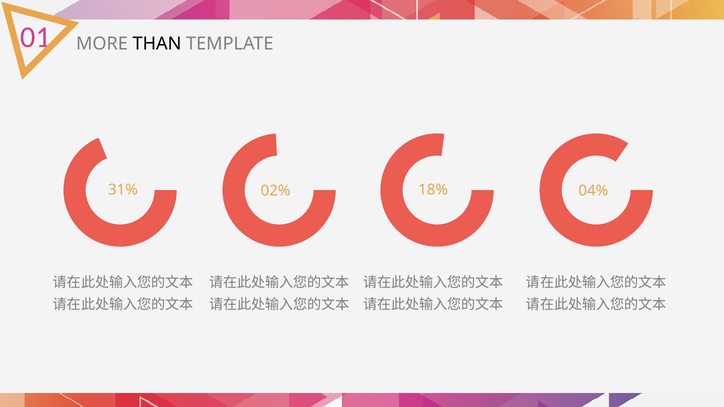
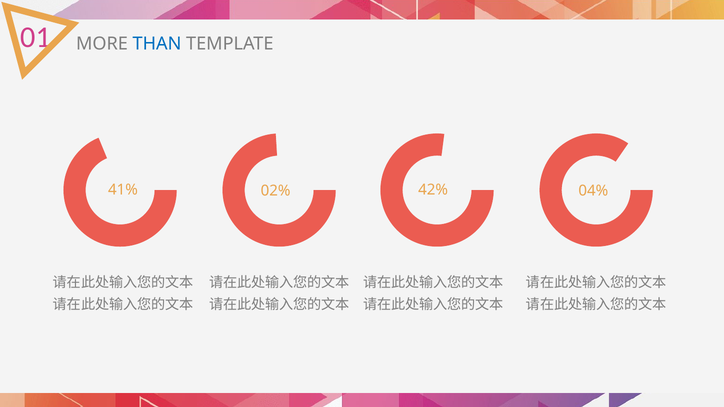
THAN colour: black -> blue
31%: 31% -> 41%
18%: 18% -> 42%
